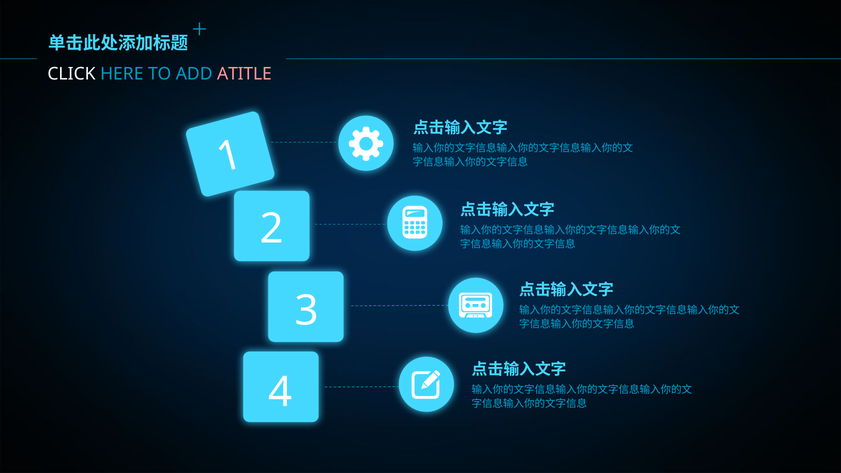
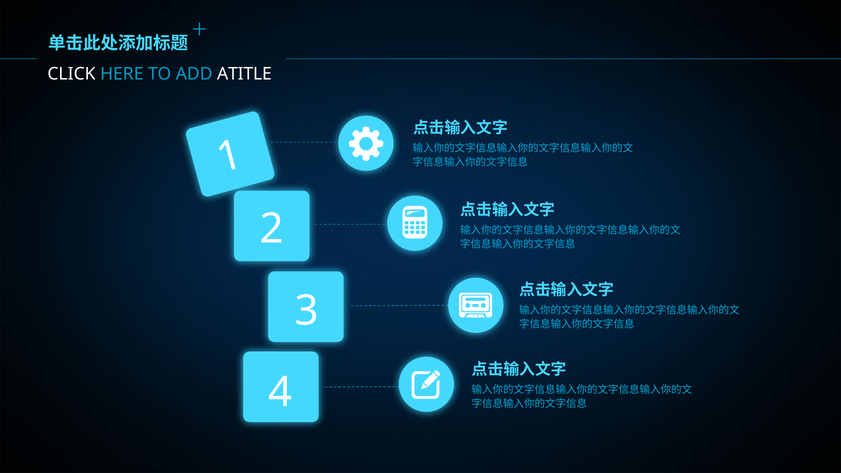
ATITLE colour: pink -> white
